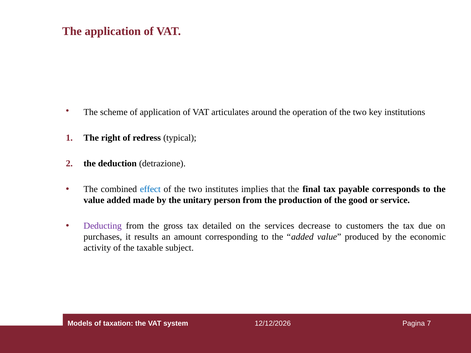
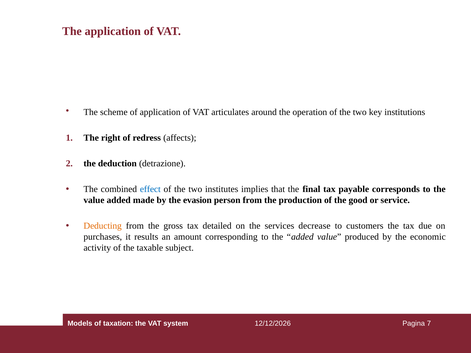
typical: typical -> affects
unitary: unitary -> evasion
Deducting colour: purple -> orange
